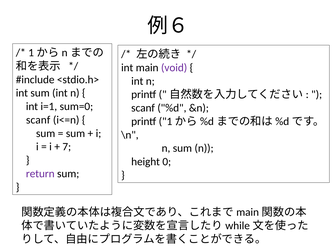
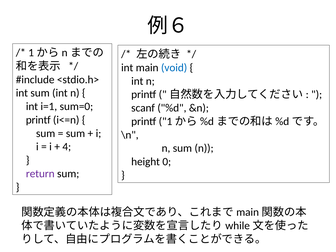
void colour: purple -> blue
scanf at (38, 120): scanf -> printf
7: 7 -> 4
